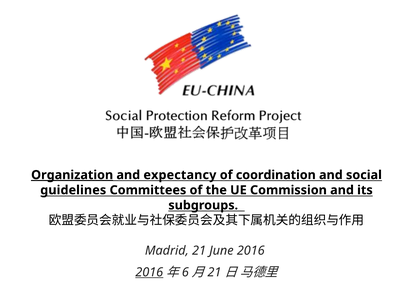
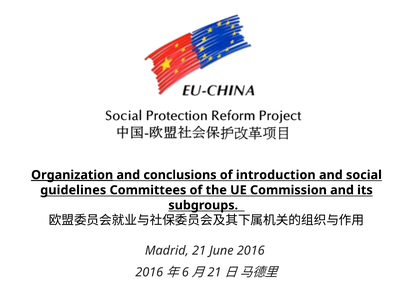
expectancy: expectancy -> conclusions
coordination: coordination -> introduction
2016 at (149, 272) underline: present -> none
